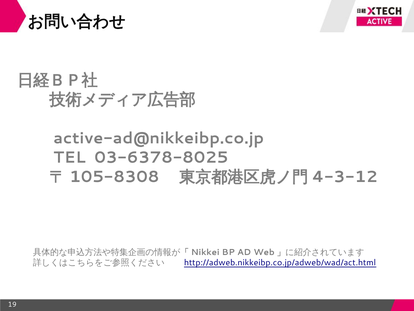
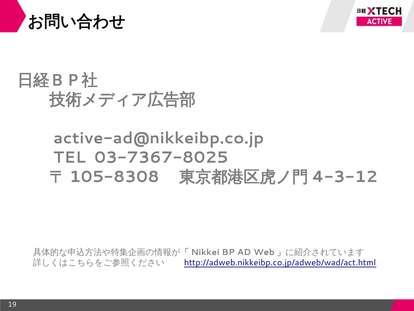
03-6378-8025: 03-6378-8025 -> 03-7367-8025
